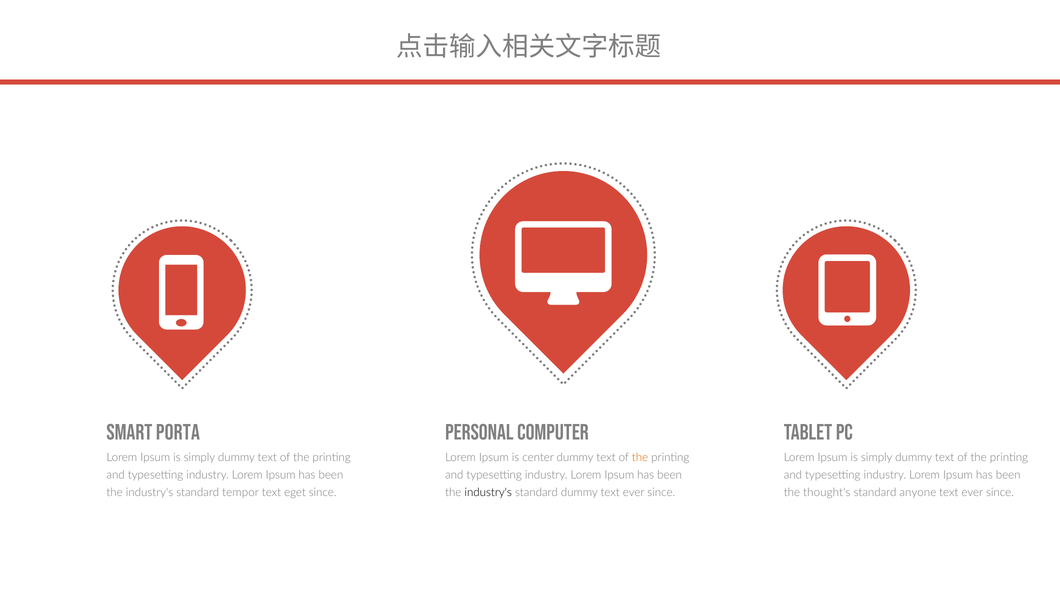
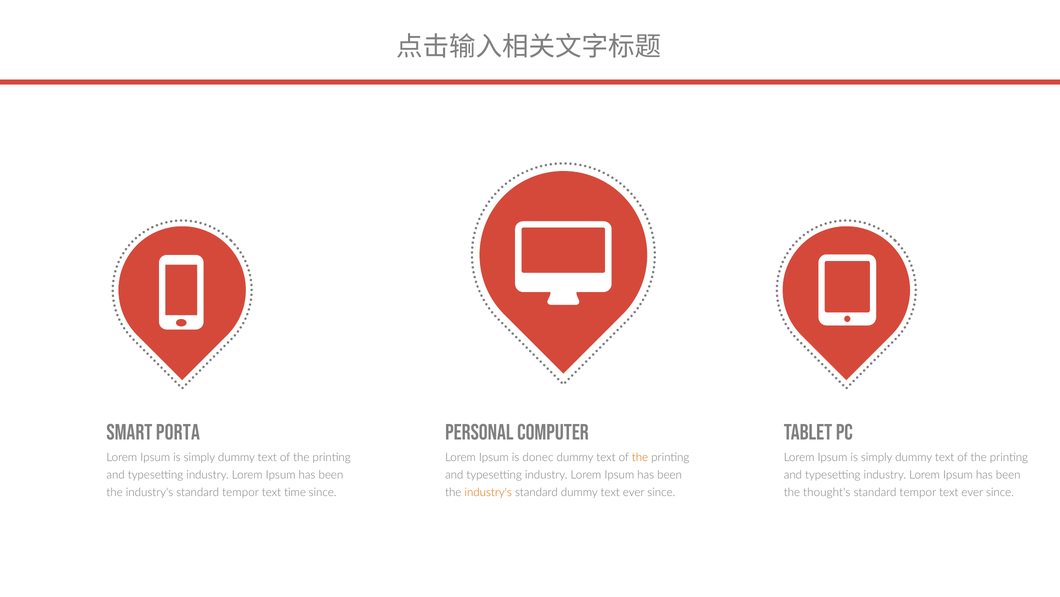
center: center -> donec
eget: eget -> time
industry's at (488, 492) colour: black -> orange
anyone at (918, 492): anyone -> tempor
